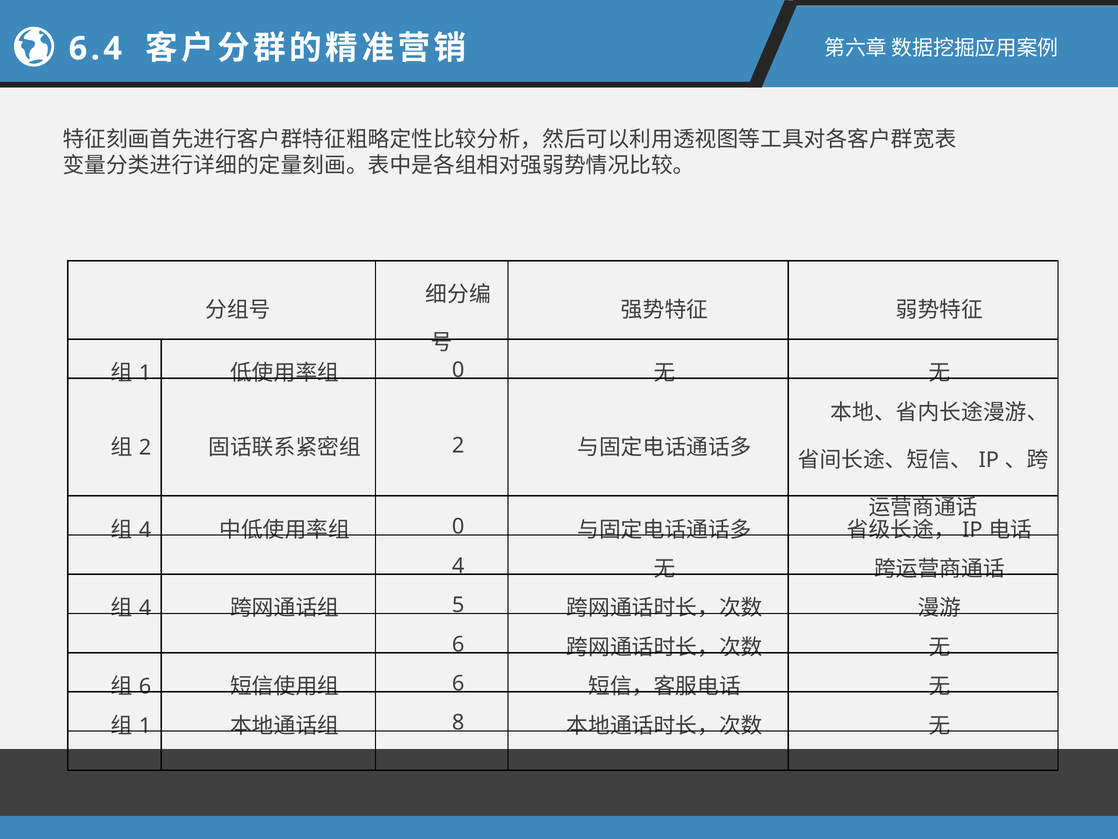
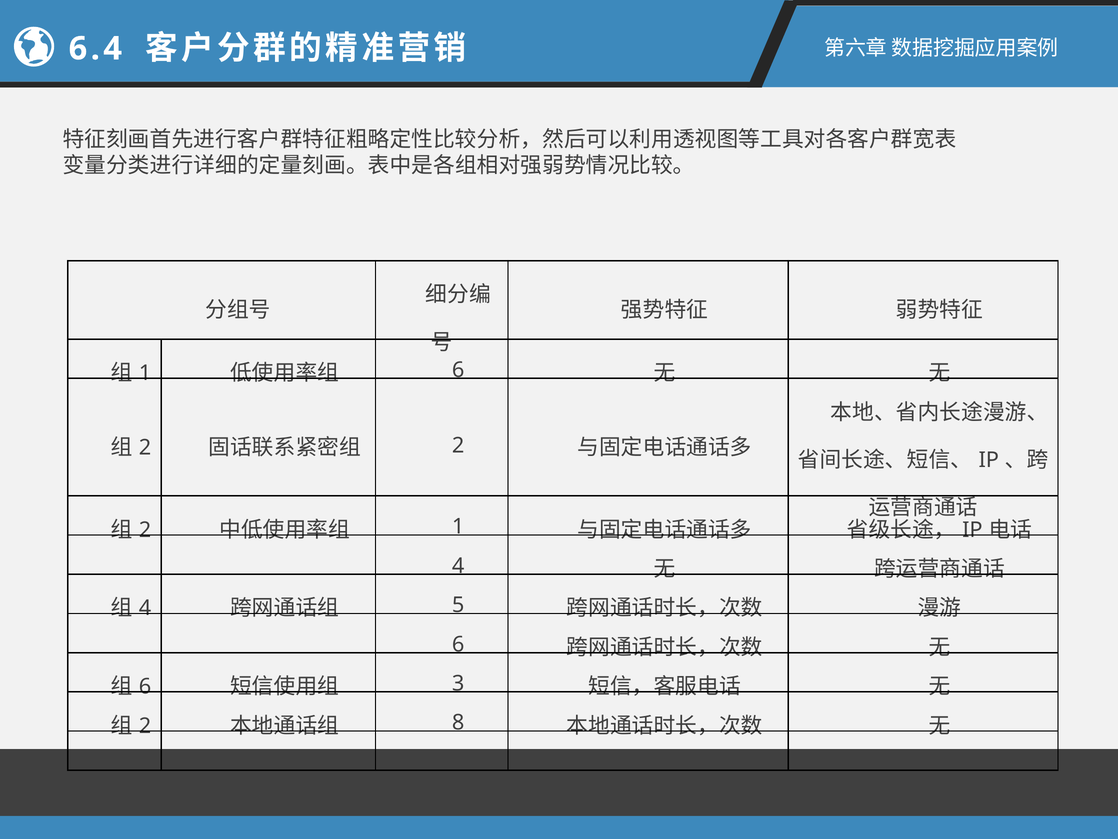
0 at (458, 370): 0 -> 6
4 at (145, 530): 4 -> 2
0 at (458, 526): 0 -> 1
6 at (458, 683): 6 -> 3
1 at (145, 725): 1 -> 2
